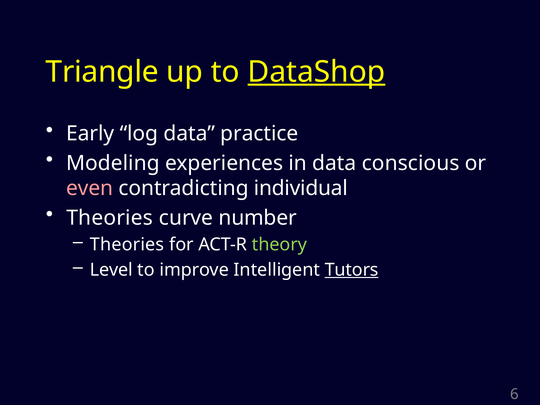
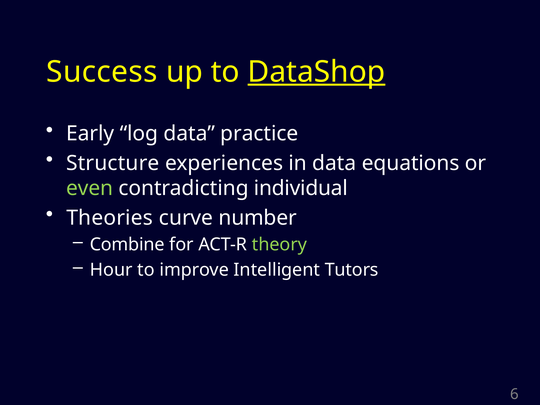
Triangle: Triangle -> Success
Modeling: Modeling -> Structure
conscious: conscious -> equations
even colour: pink -> light green
Theories at (127, 245): Theories -> Combine
Level: Level -> Hour
Tutors underline: present -> none
